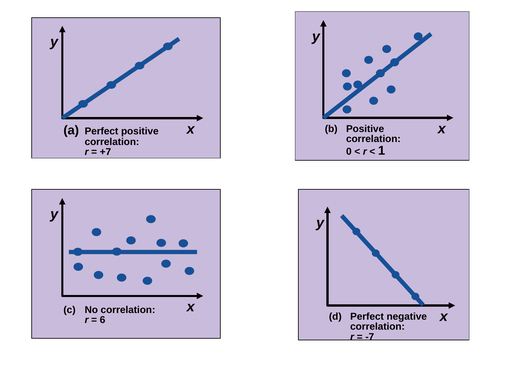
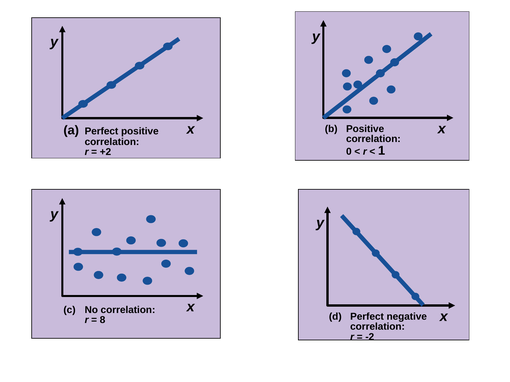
+7: +7 -> +2
6: 6 -> 8
-7: -7 -> -2
